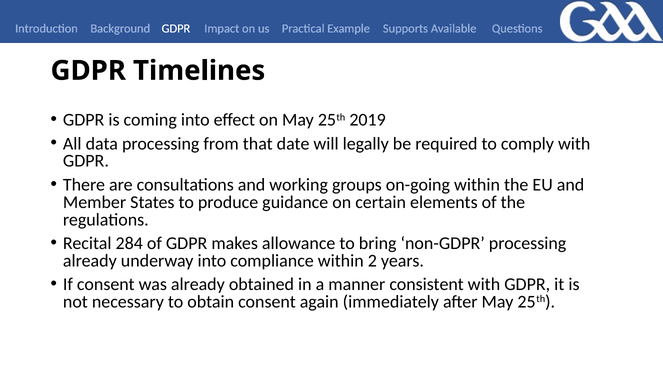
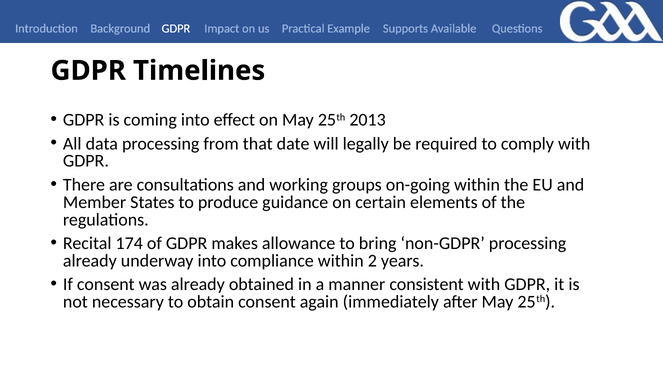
2019: 2019 -> 2013
284: 284 -> 174
